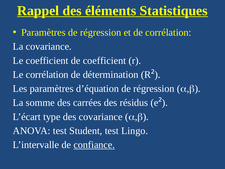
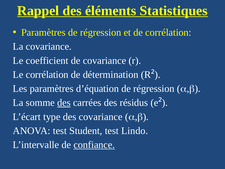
de coefficient: coefficient -> covariance
des at (64, 103) underline: none -> present
Lingo: Lingo -> Lindo
